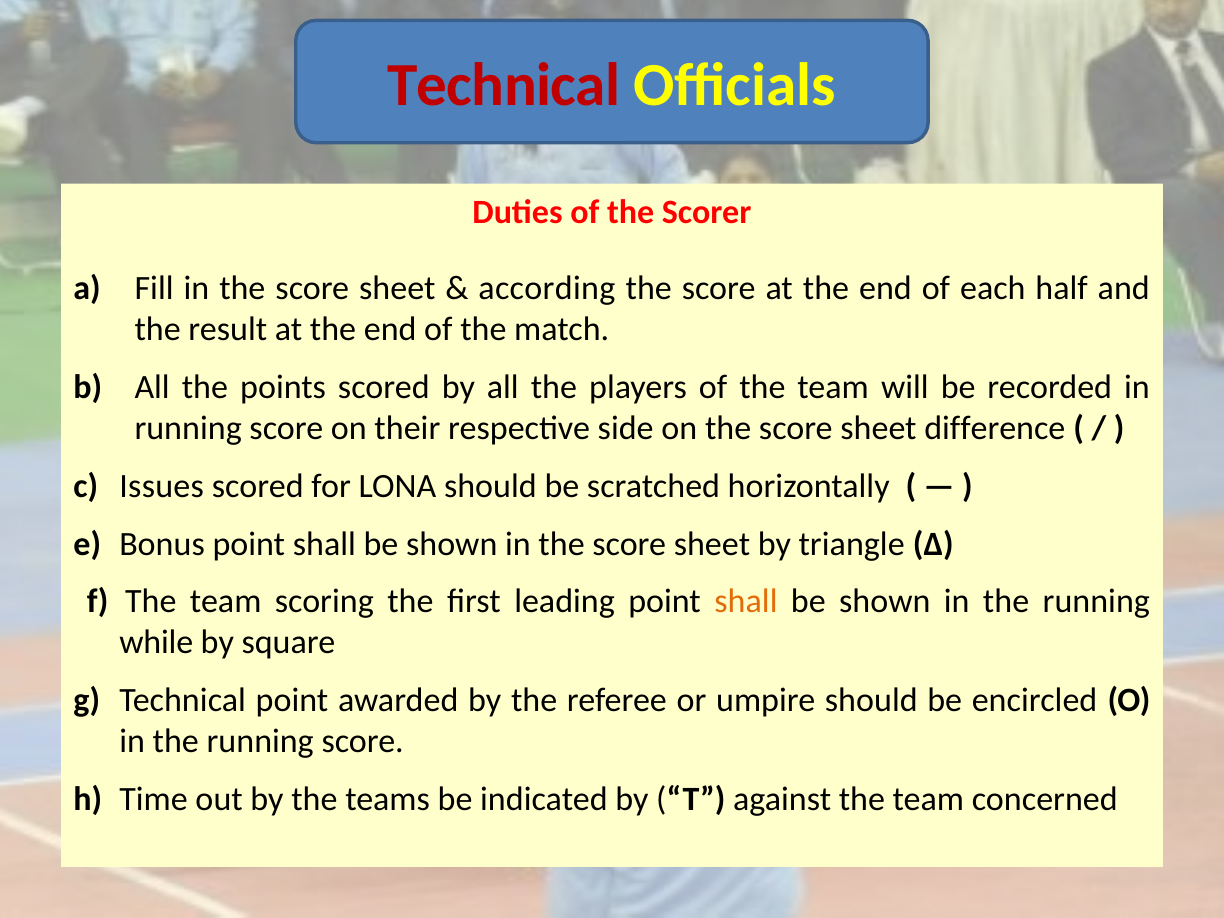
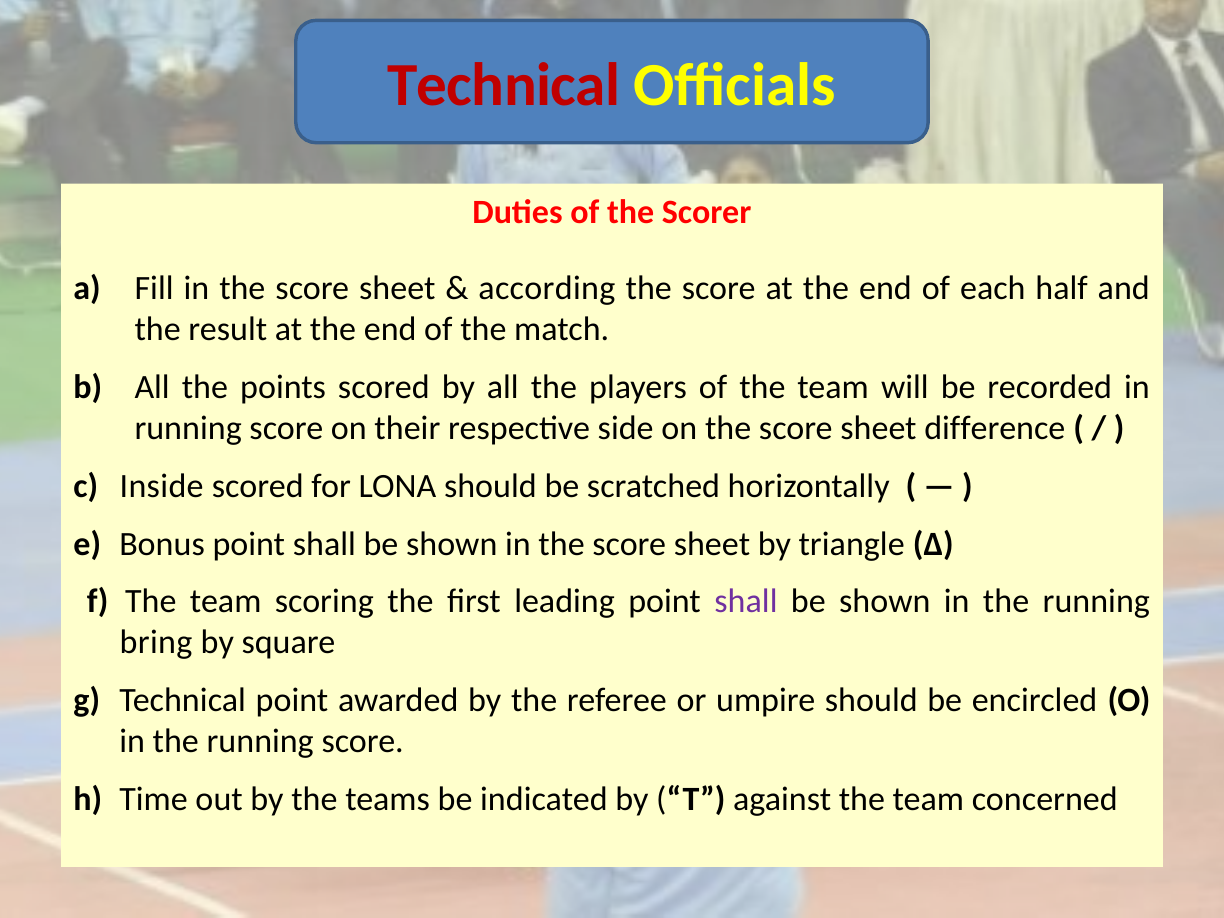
Issues: Issues -> Inside
shall at (746, 602) colour: orange -> purple
while: while -> bring
